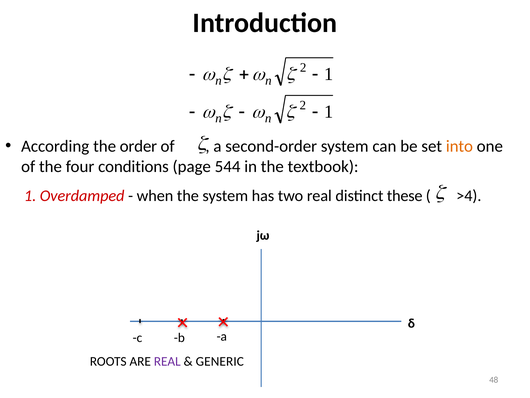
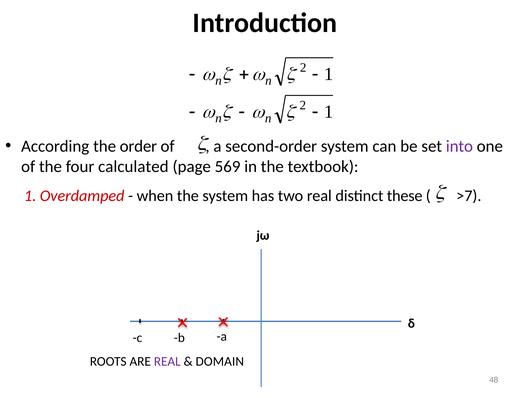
into colour: orange -> purple
conditions: conditions -> calculated
544: 544 -> 569
>4: >4 -> >7
GENERIC: GENERIC -> DOMAIN
